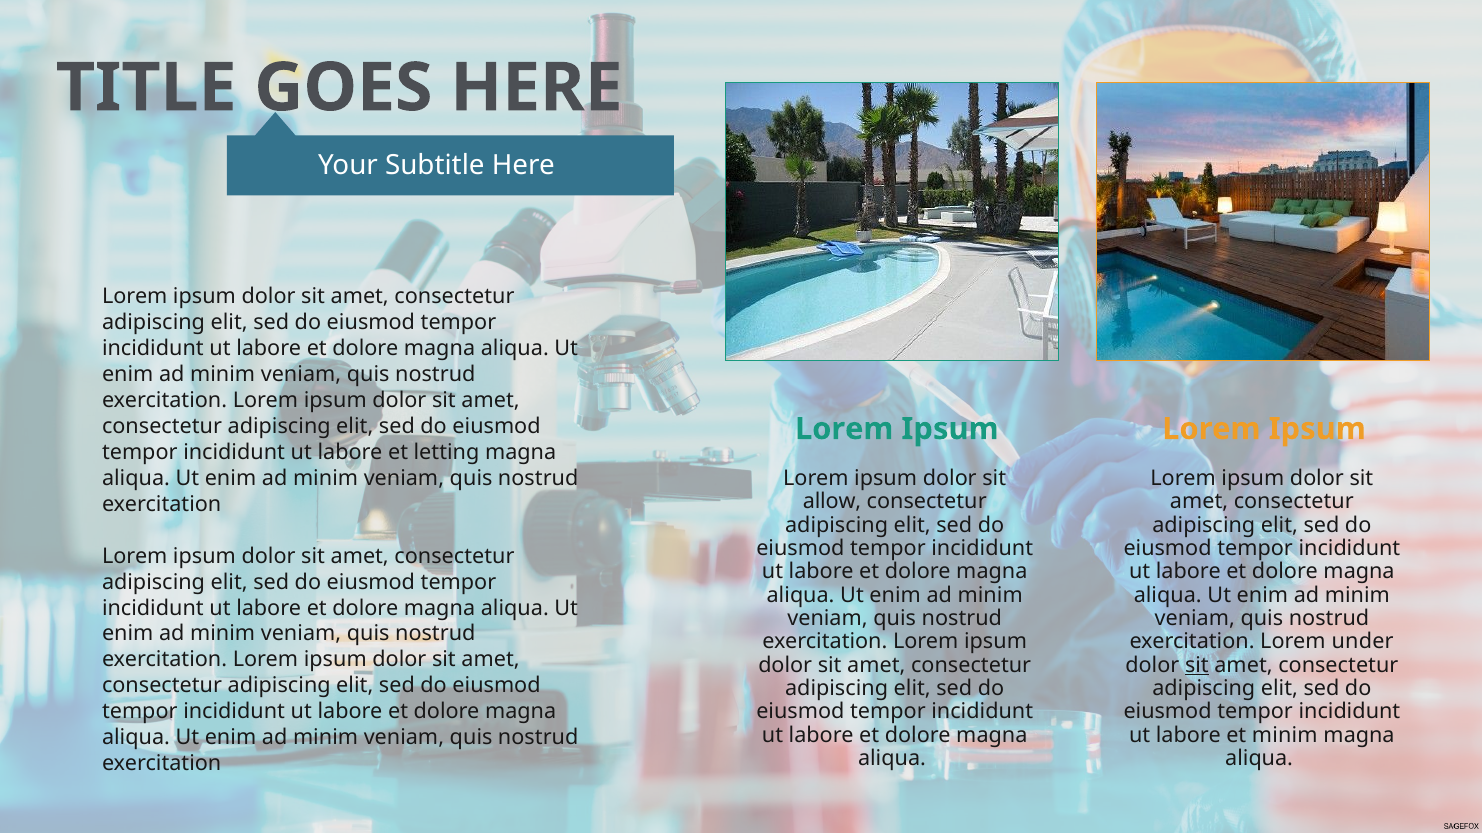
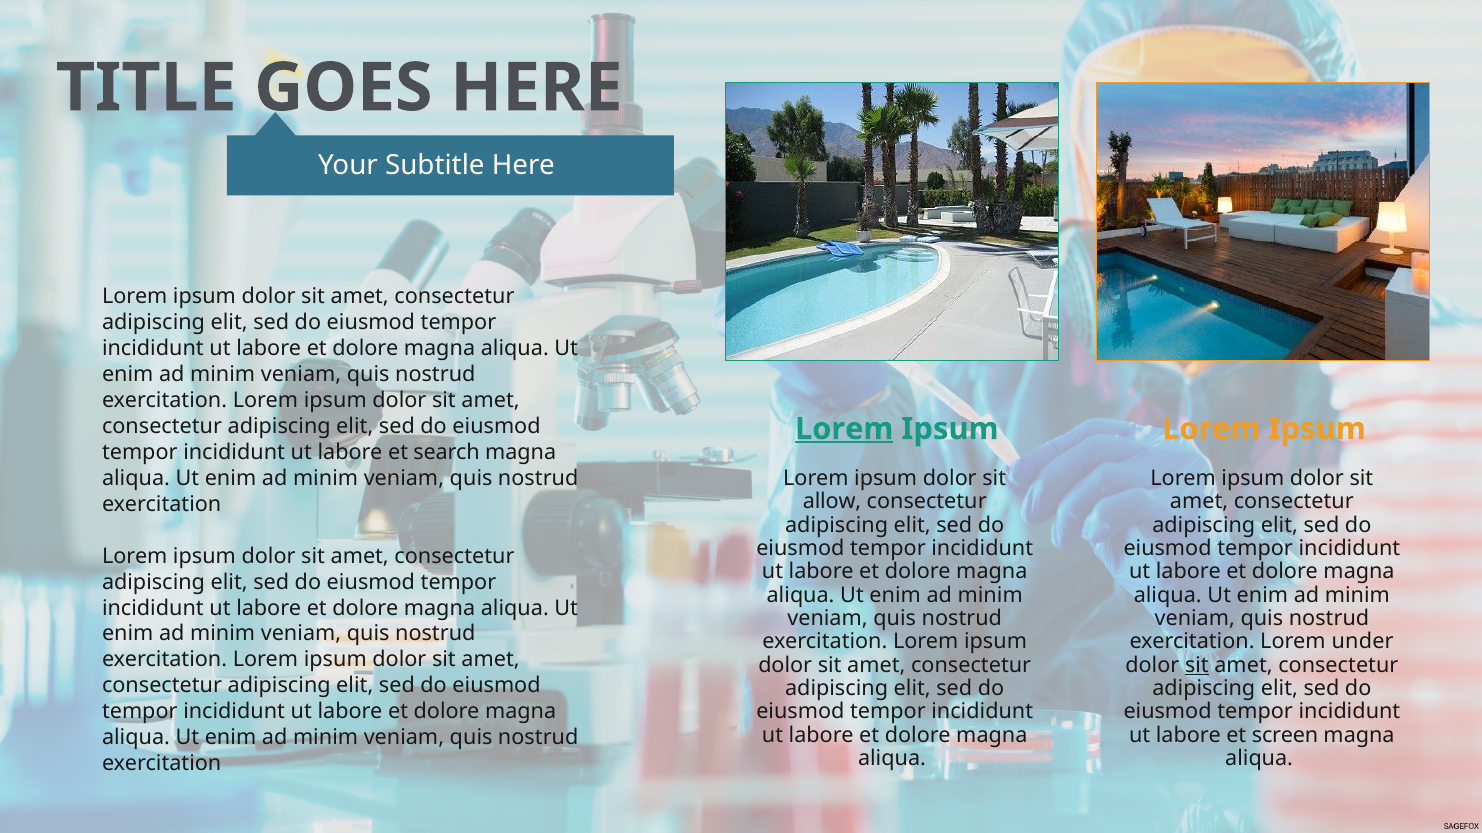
Lorem at (844, 429) underline: none -> present
letting: letting -> search
et minim: minim -> screen
